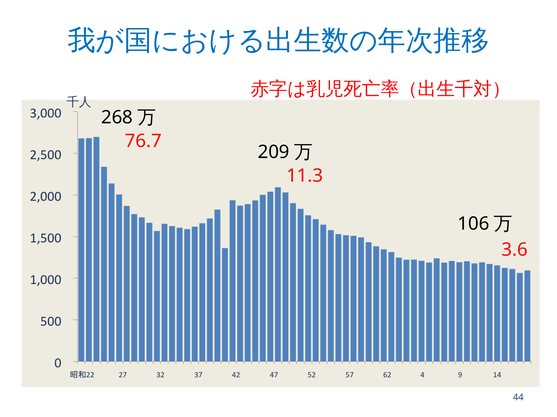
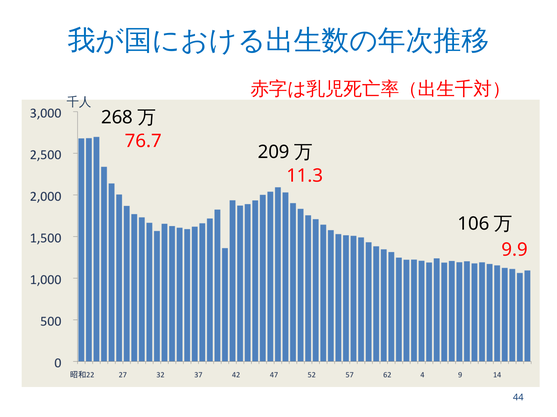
3.6: 3.6 -> 9.9
